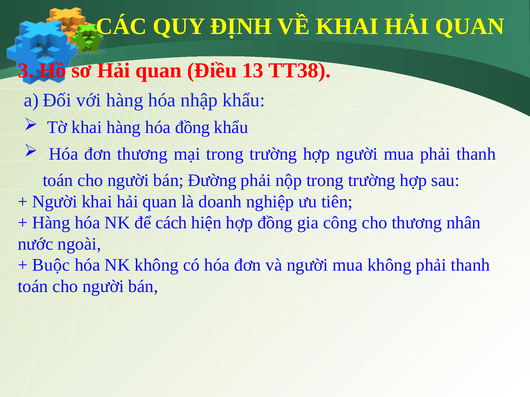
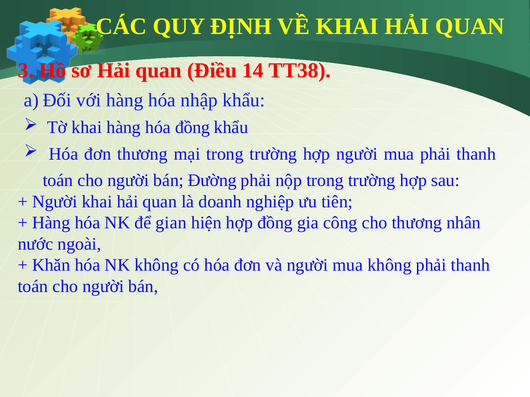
13: 13 -> 14
cách: cách -> gian
Buộc: Buộc -> Khăn
